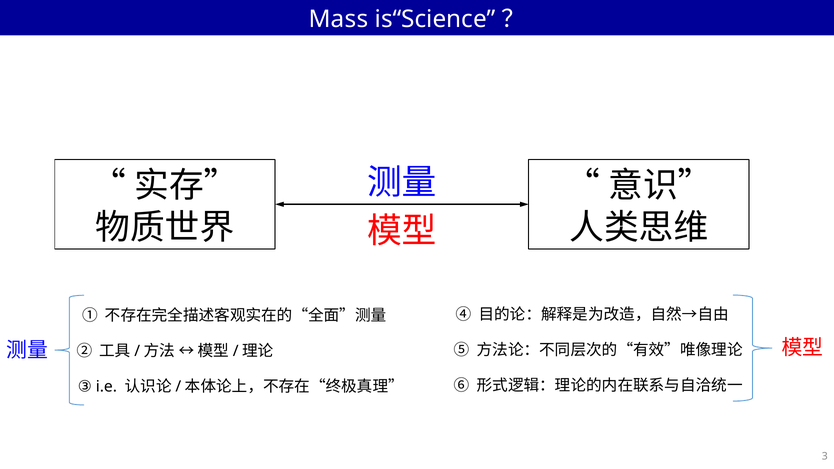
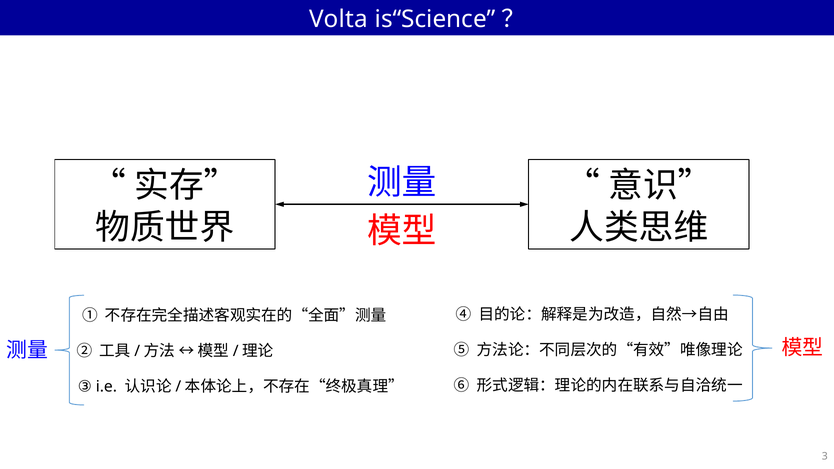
Mass: Mass -> Volta
